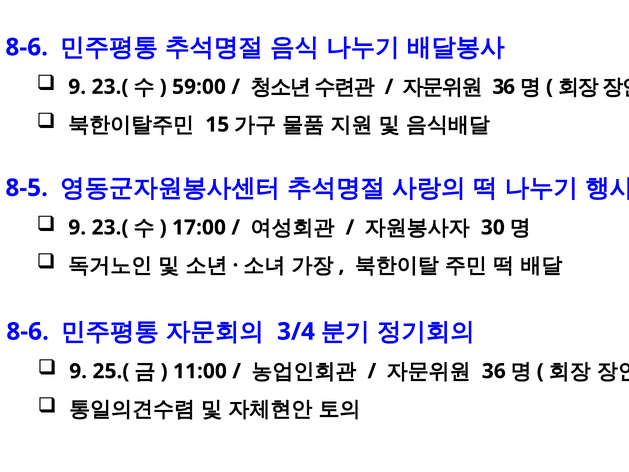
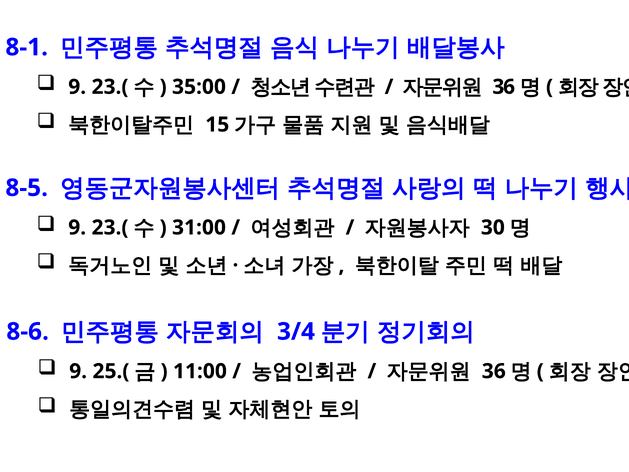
8-6 at (27, 47): 8-6 -> 8-1
59:00: 59:00 -> 35:00
17:00: 17:00 -> 31:00
